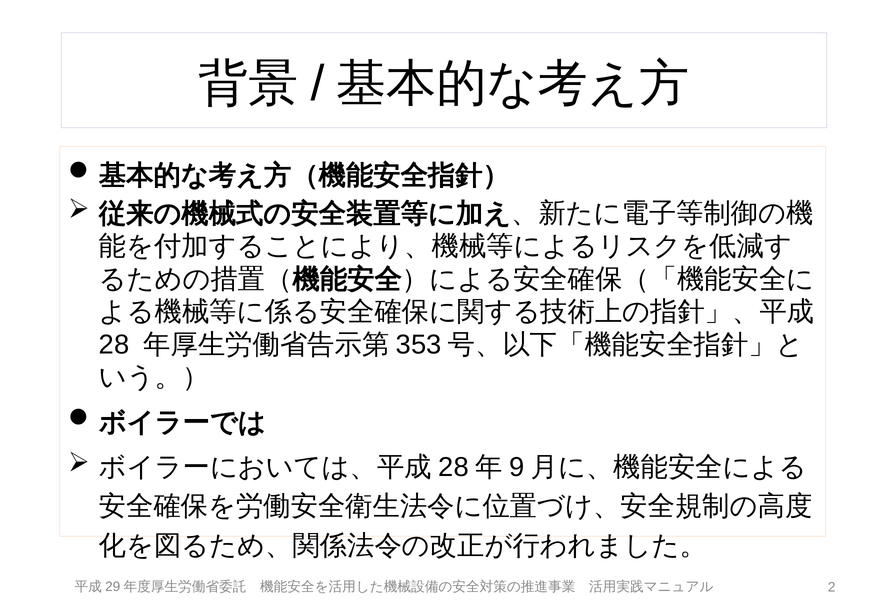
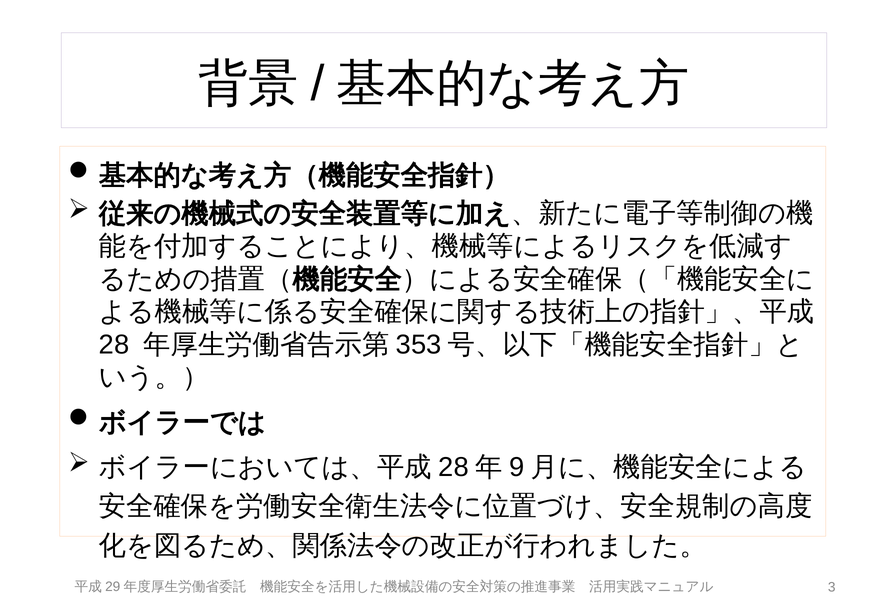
2: 2 -> 3
